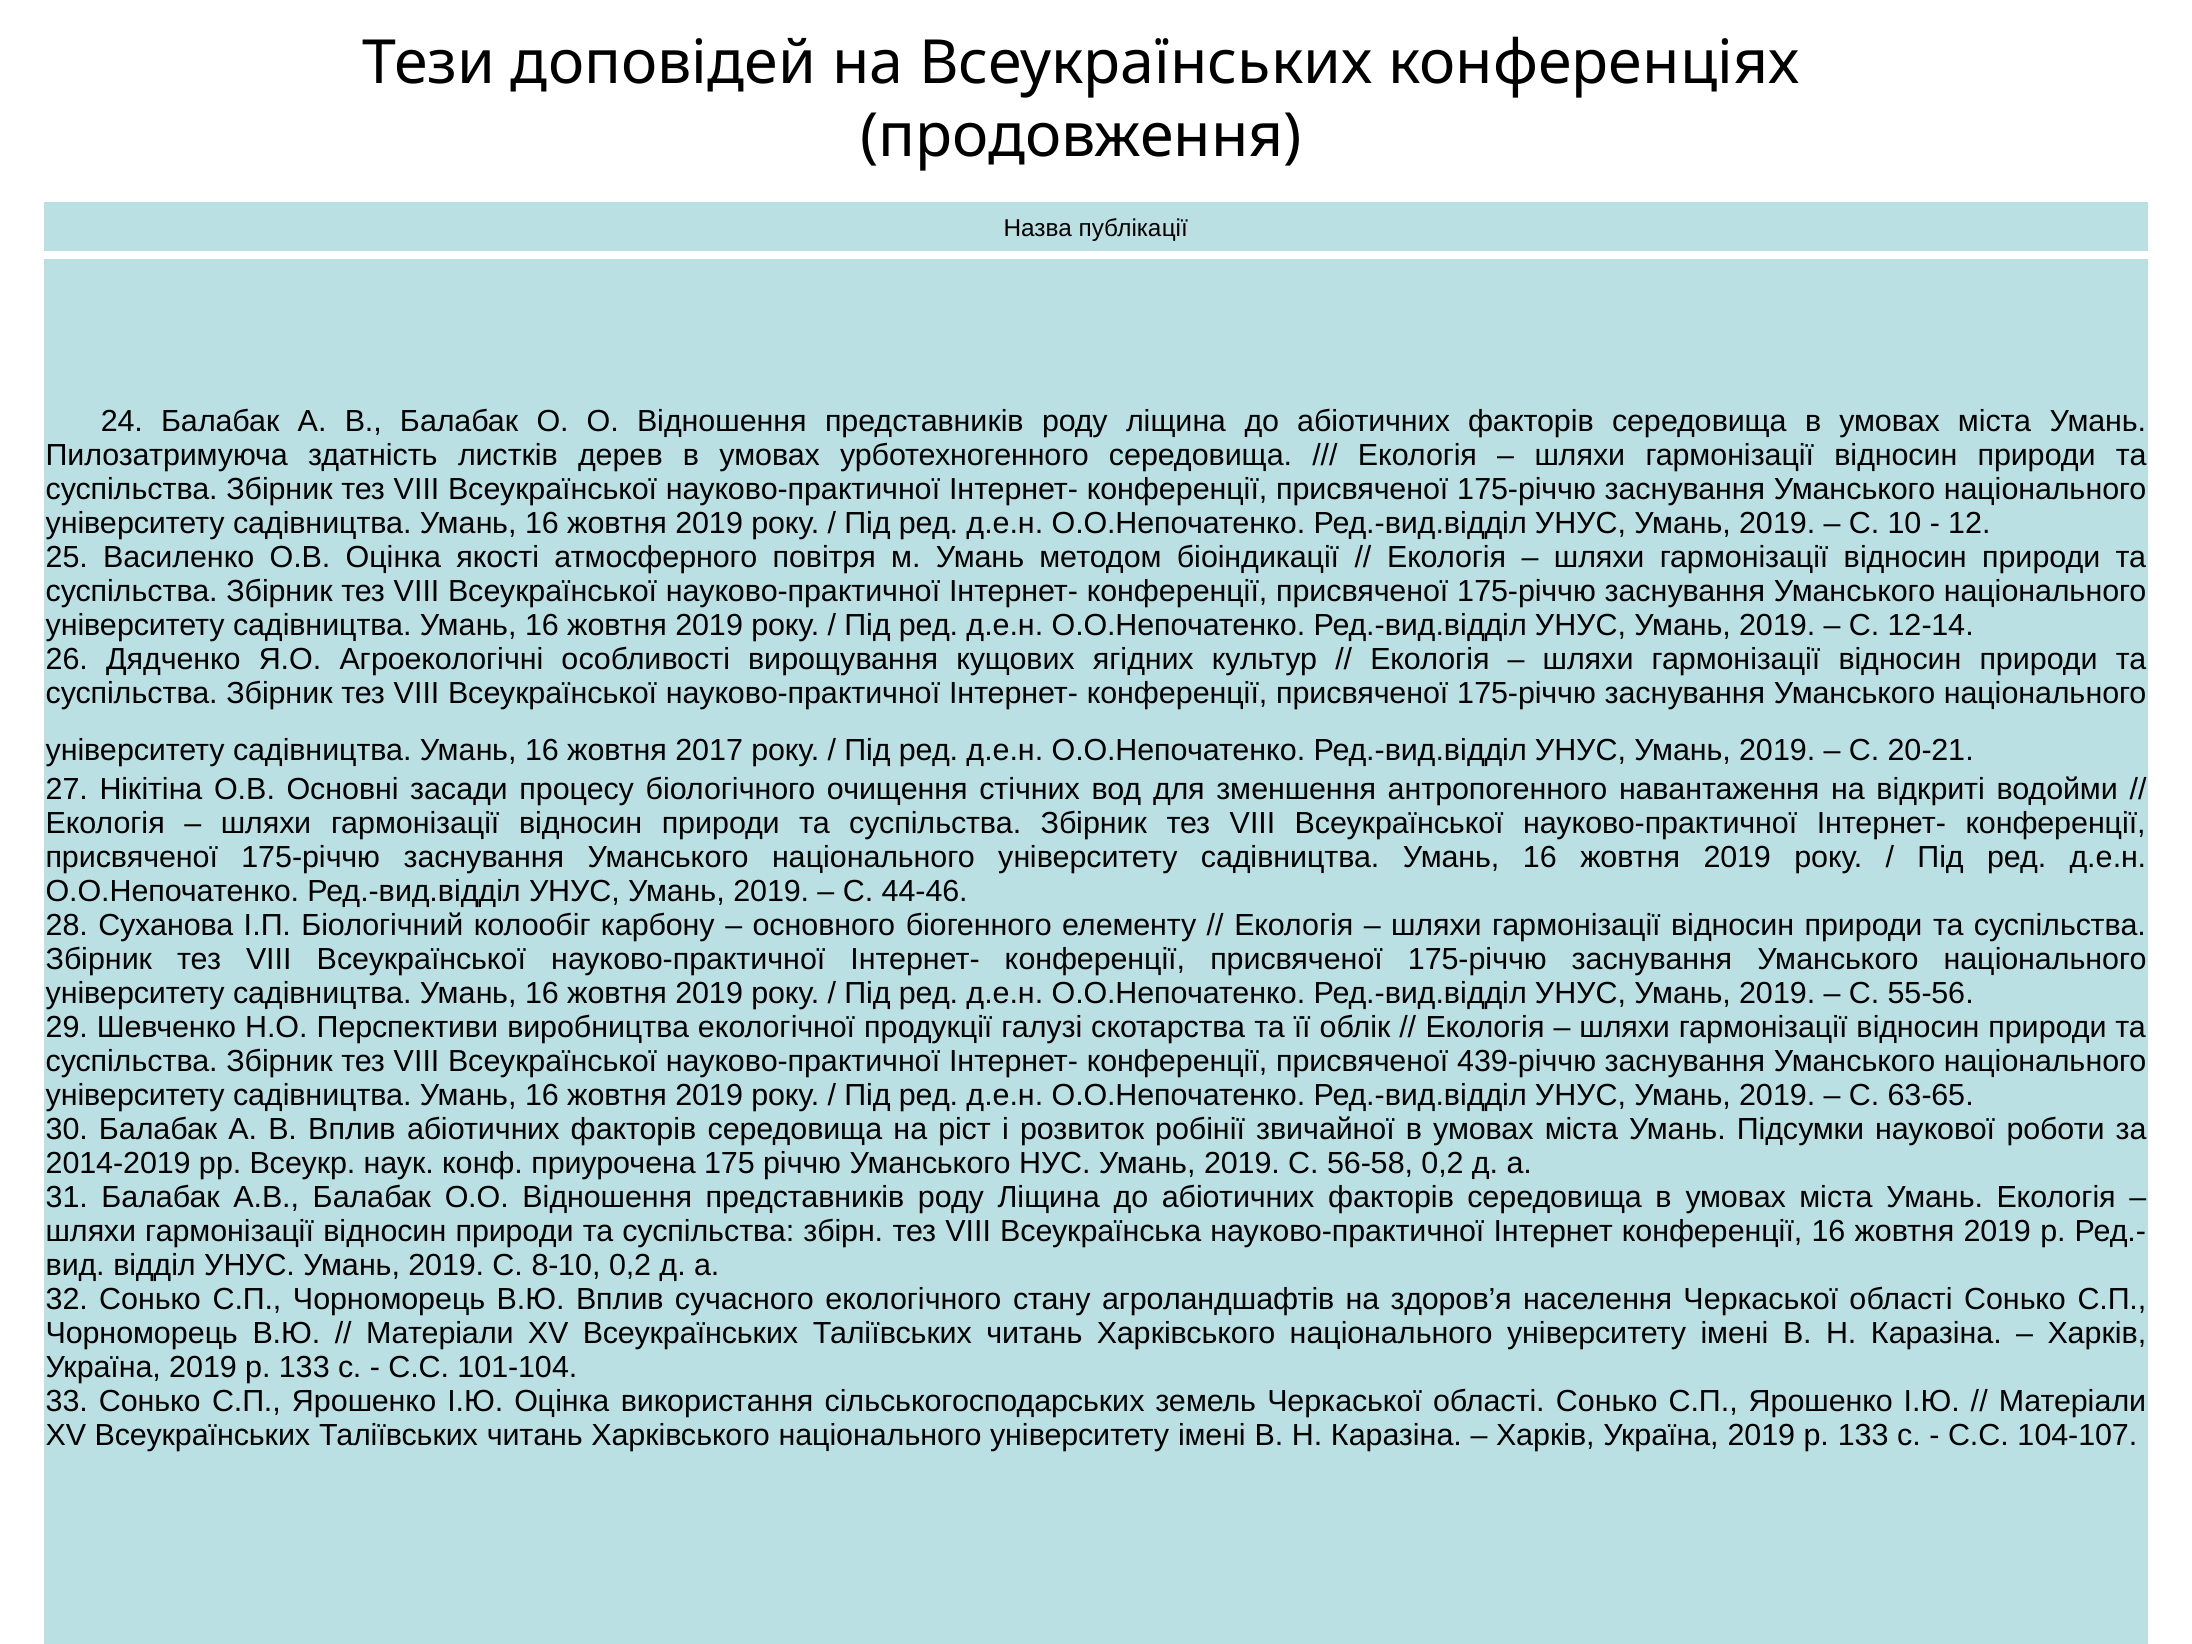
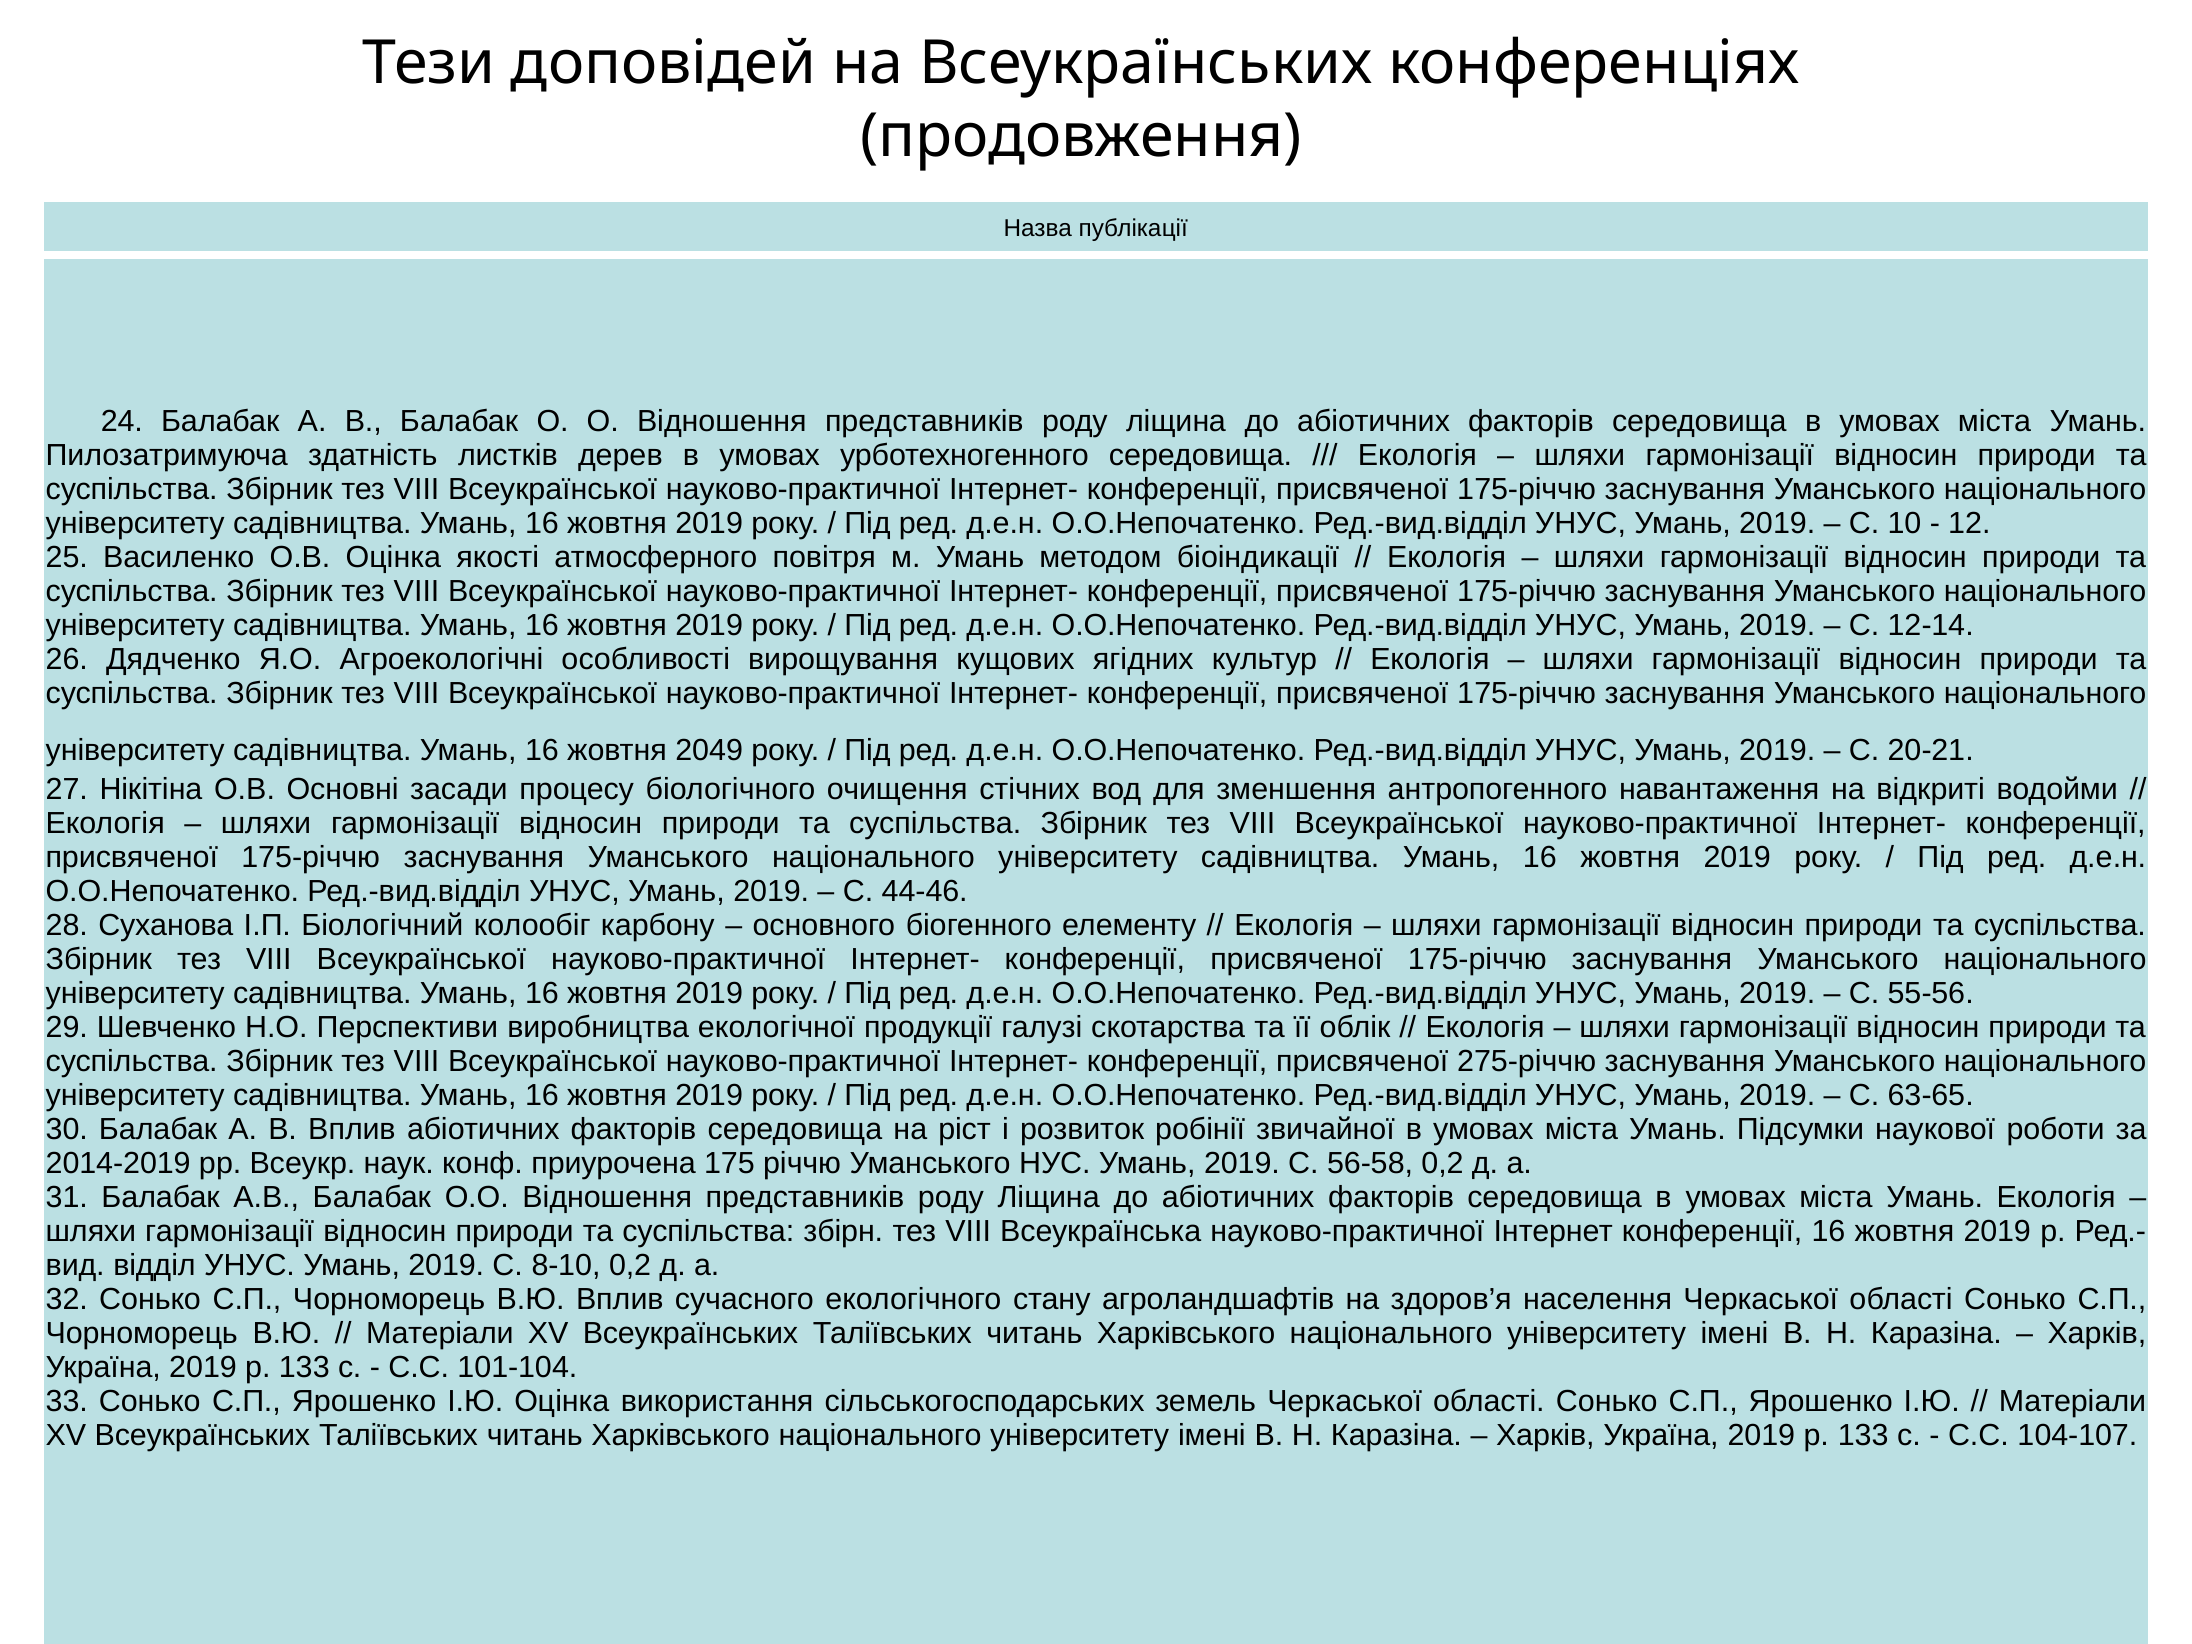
2017: 2017 -> 2049
439-річчю: 439-річчю -> 275-річчю
